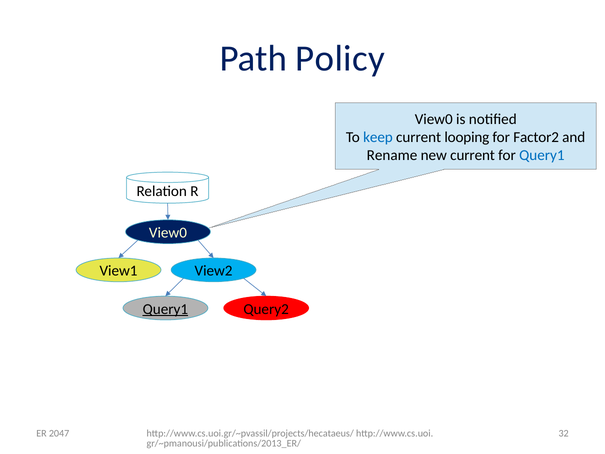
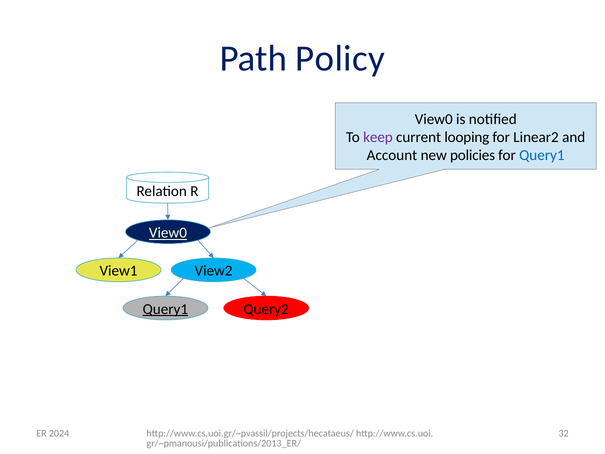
keep colour: blue -> purple
Factor2: Factor2 -> Linear2
Rename: Rename -> Account
new current: current -> policies
View0 at (168, 233) underline: none -> present
2047: 2047 -> 2024
